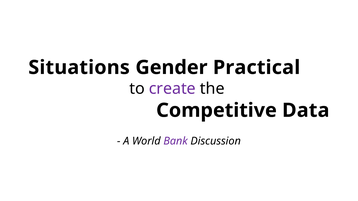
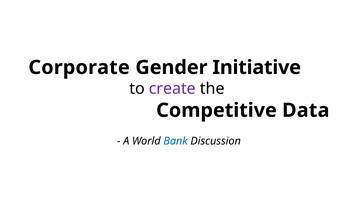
Situations: Situations -> Corporate
Practical: Practical -> Initiative
Bank colour: purple -> blue
